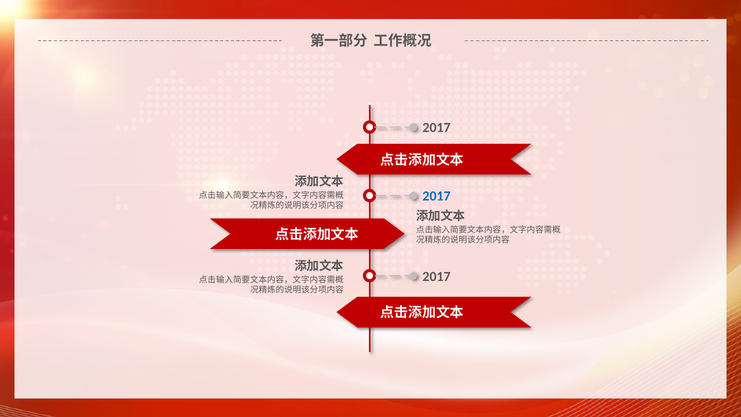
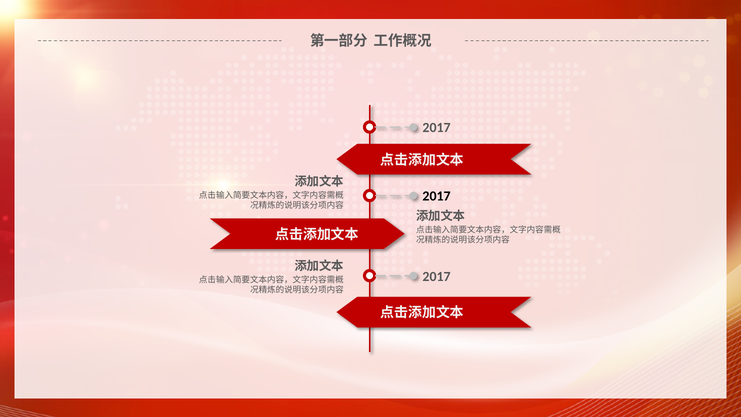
2017 at (437, 196) colour: blue -> black
